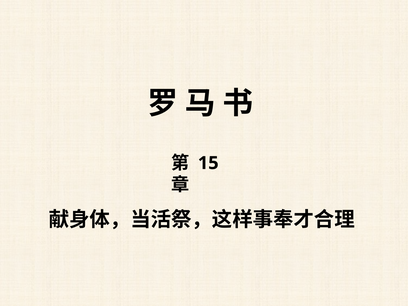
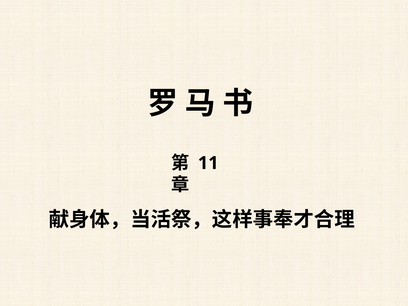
15: 15 -> 11
